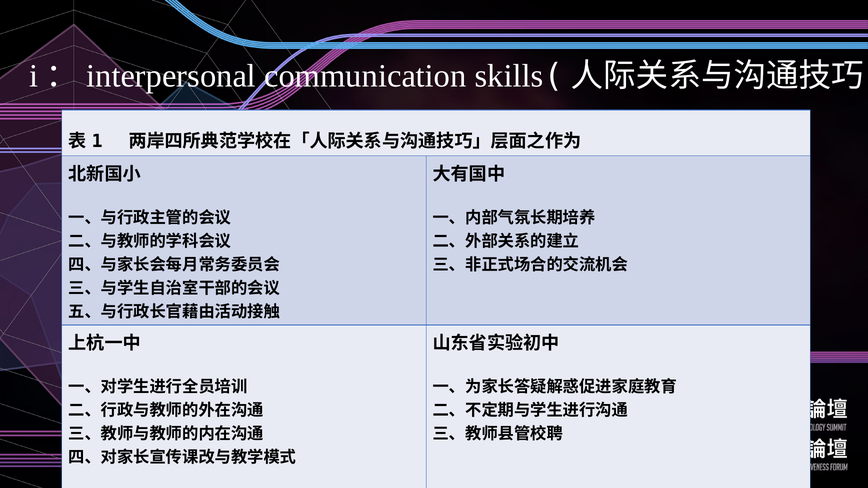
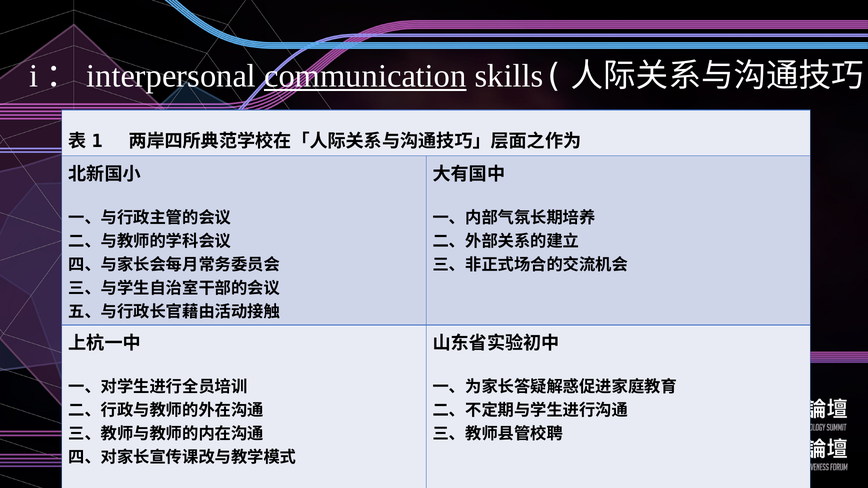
communication underline: none -> present
